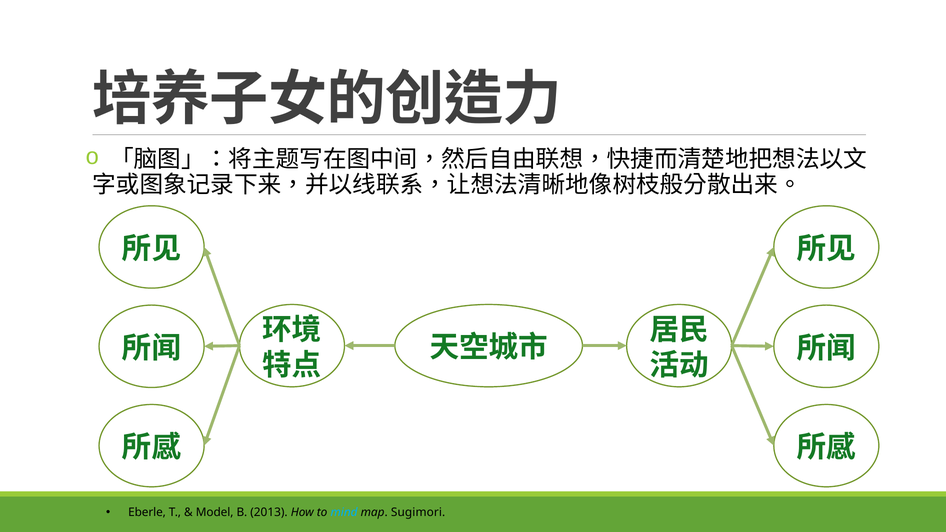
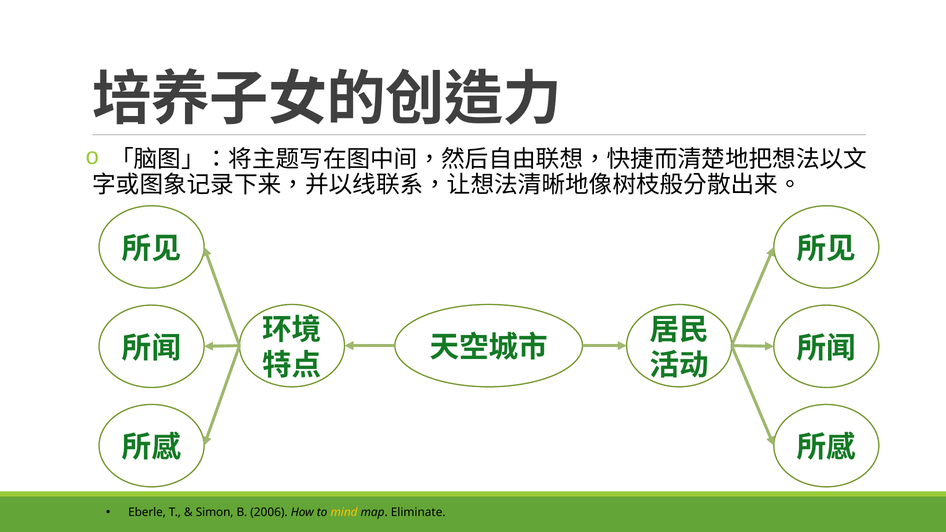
Model: Model -> Simon
2013: 2013 -> 2006
mind colour: light blue -> yellow
Sugimori: Sugimori -> Eliminate
